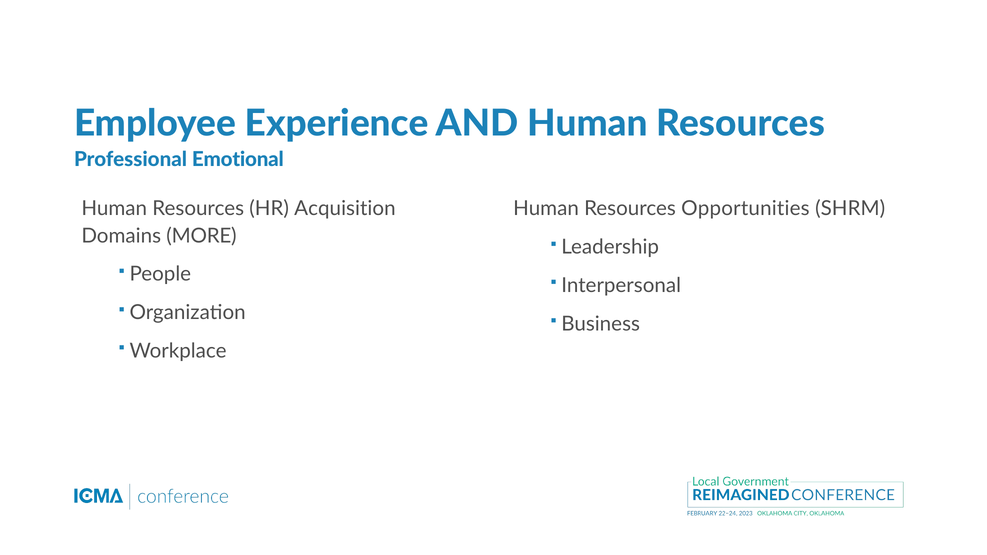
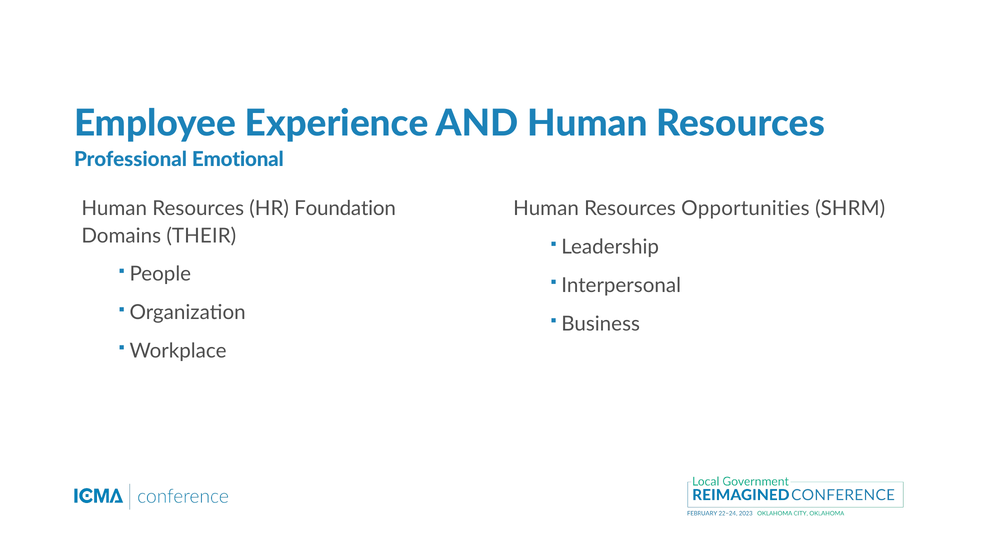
Acquisition: Acquisition -> Foundation
MORE: MORE -> THEIR
